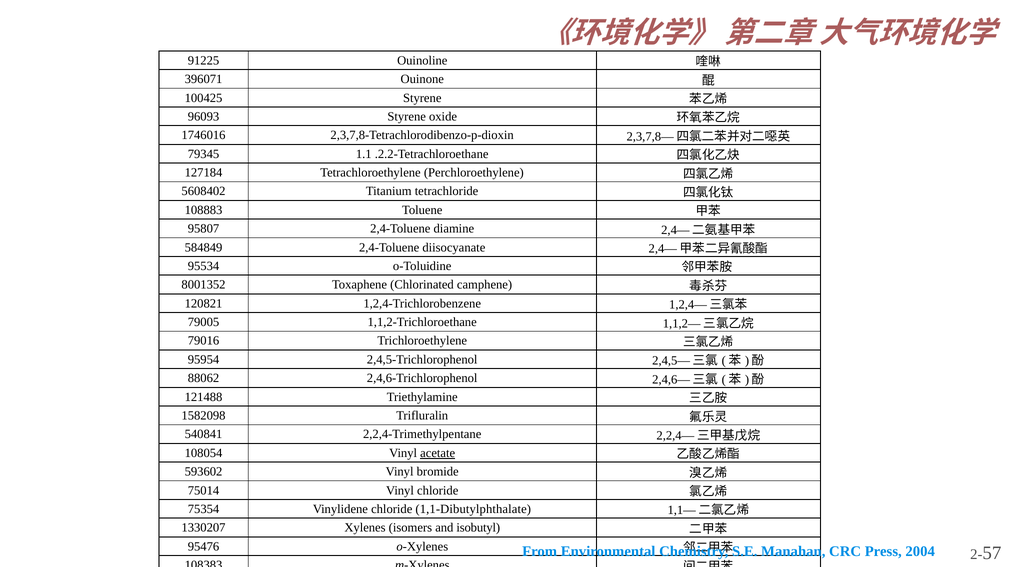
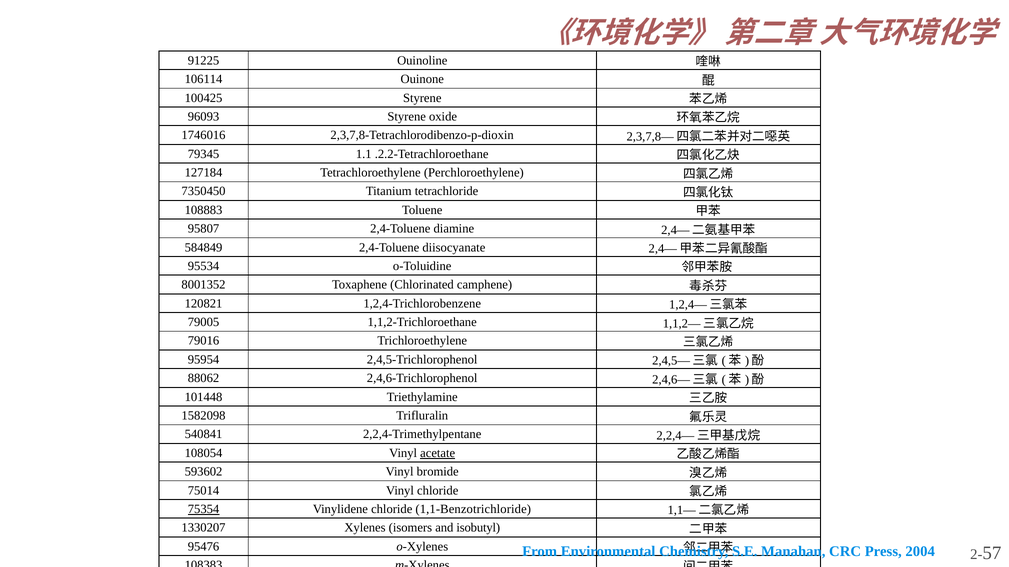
396071: 396071 -> 106114
5608402: 5608402 -> 7350450
121488: 121488 -> 101448
75354 underline: none -> present
1,1-Dibutylphthalate: 1,1-Dibutylphthalate -> 1,1-Benzotrichloride
